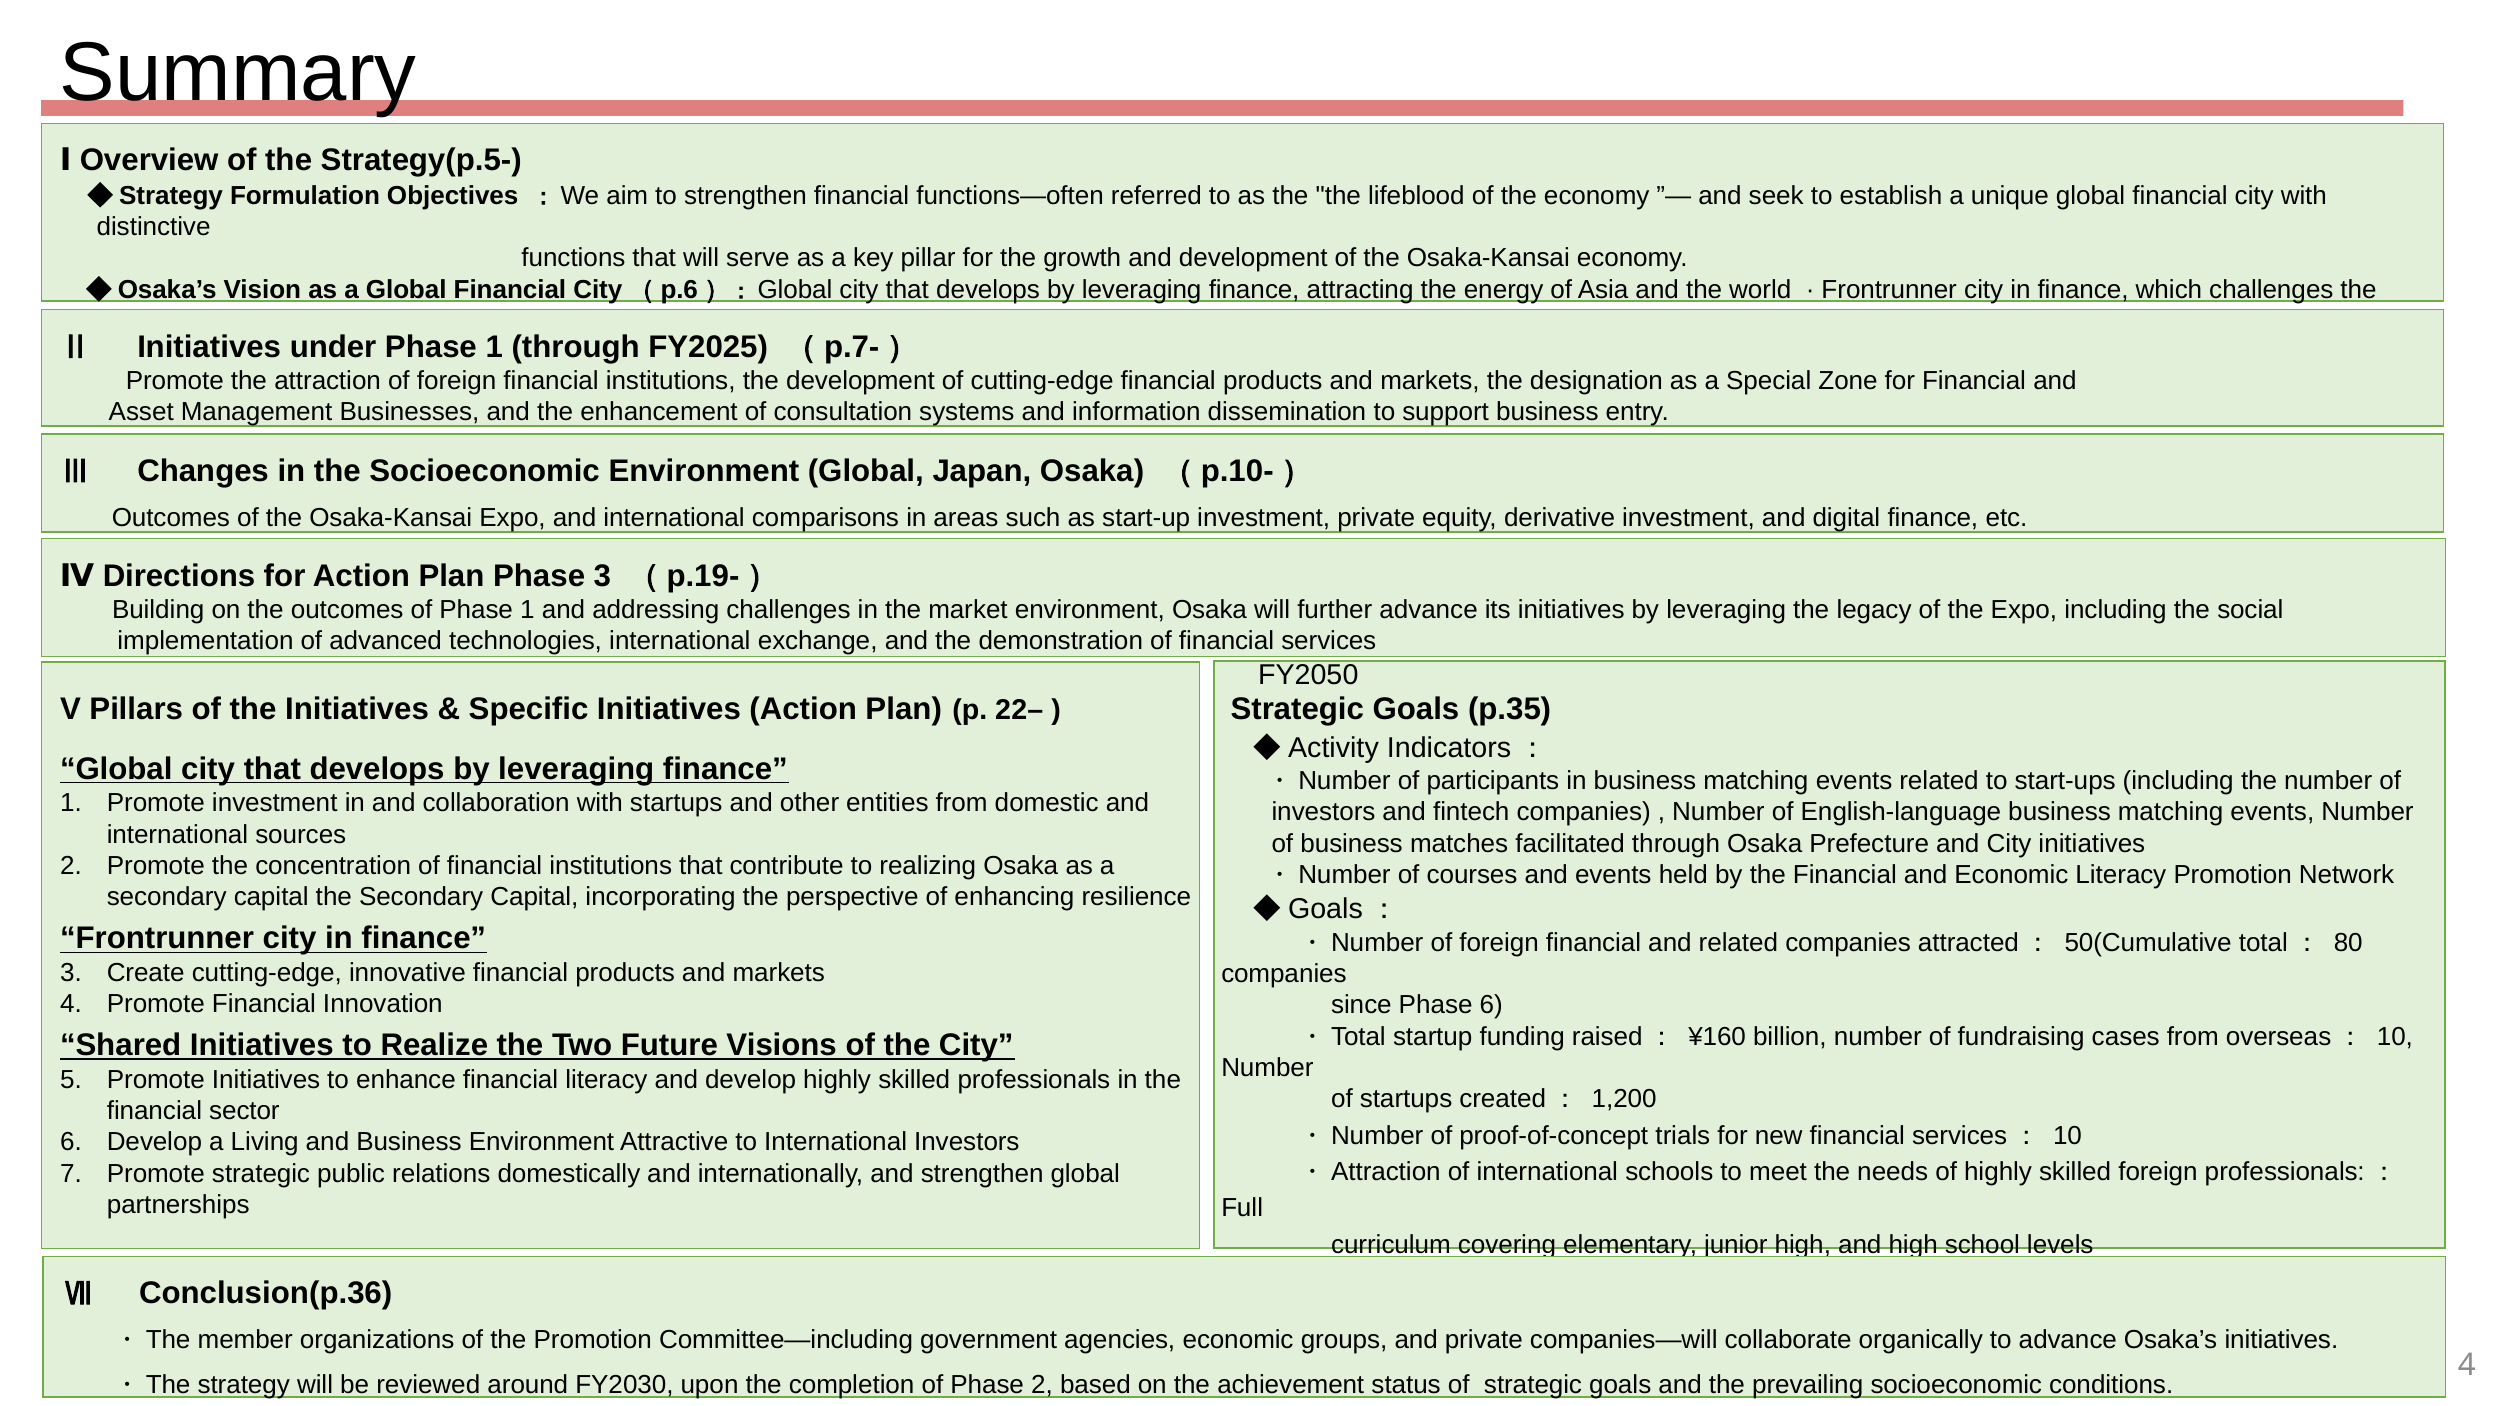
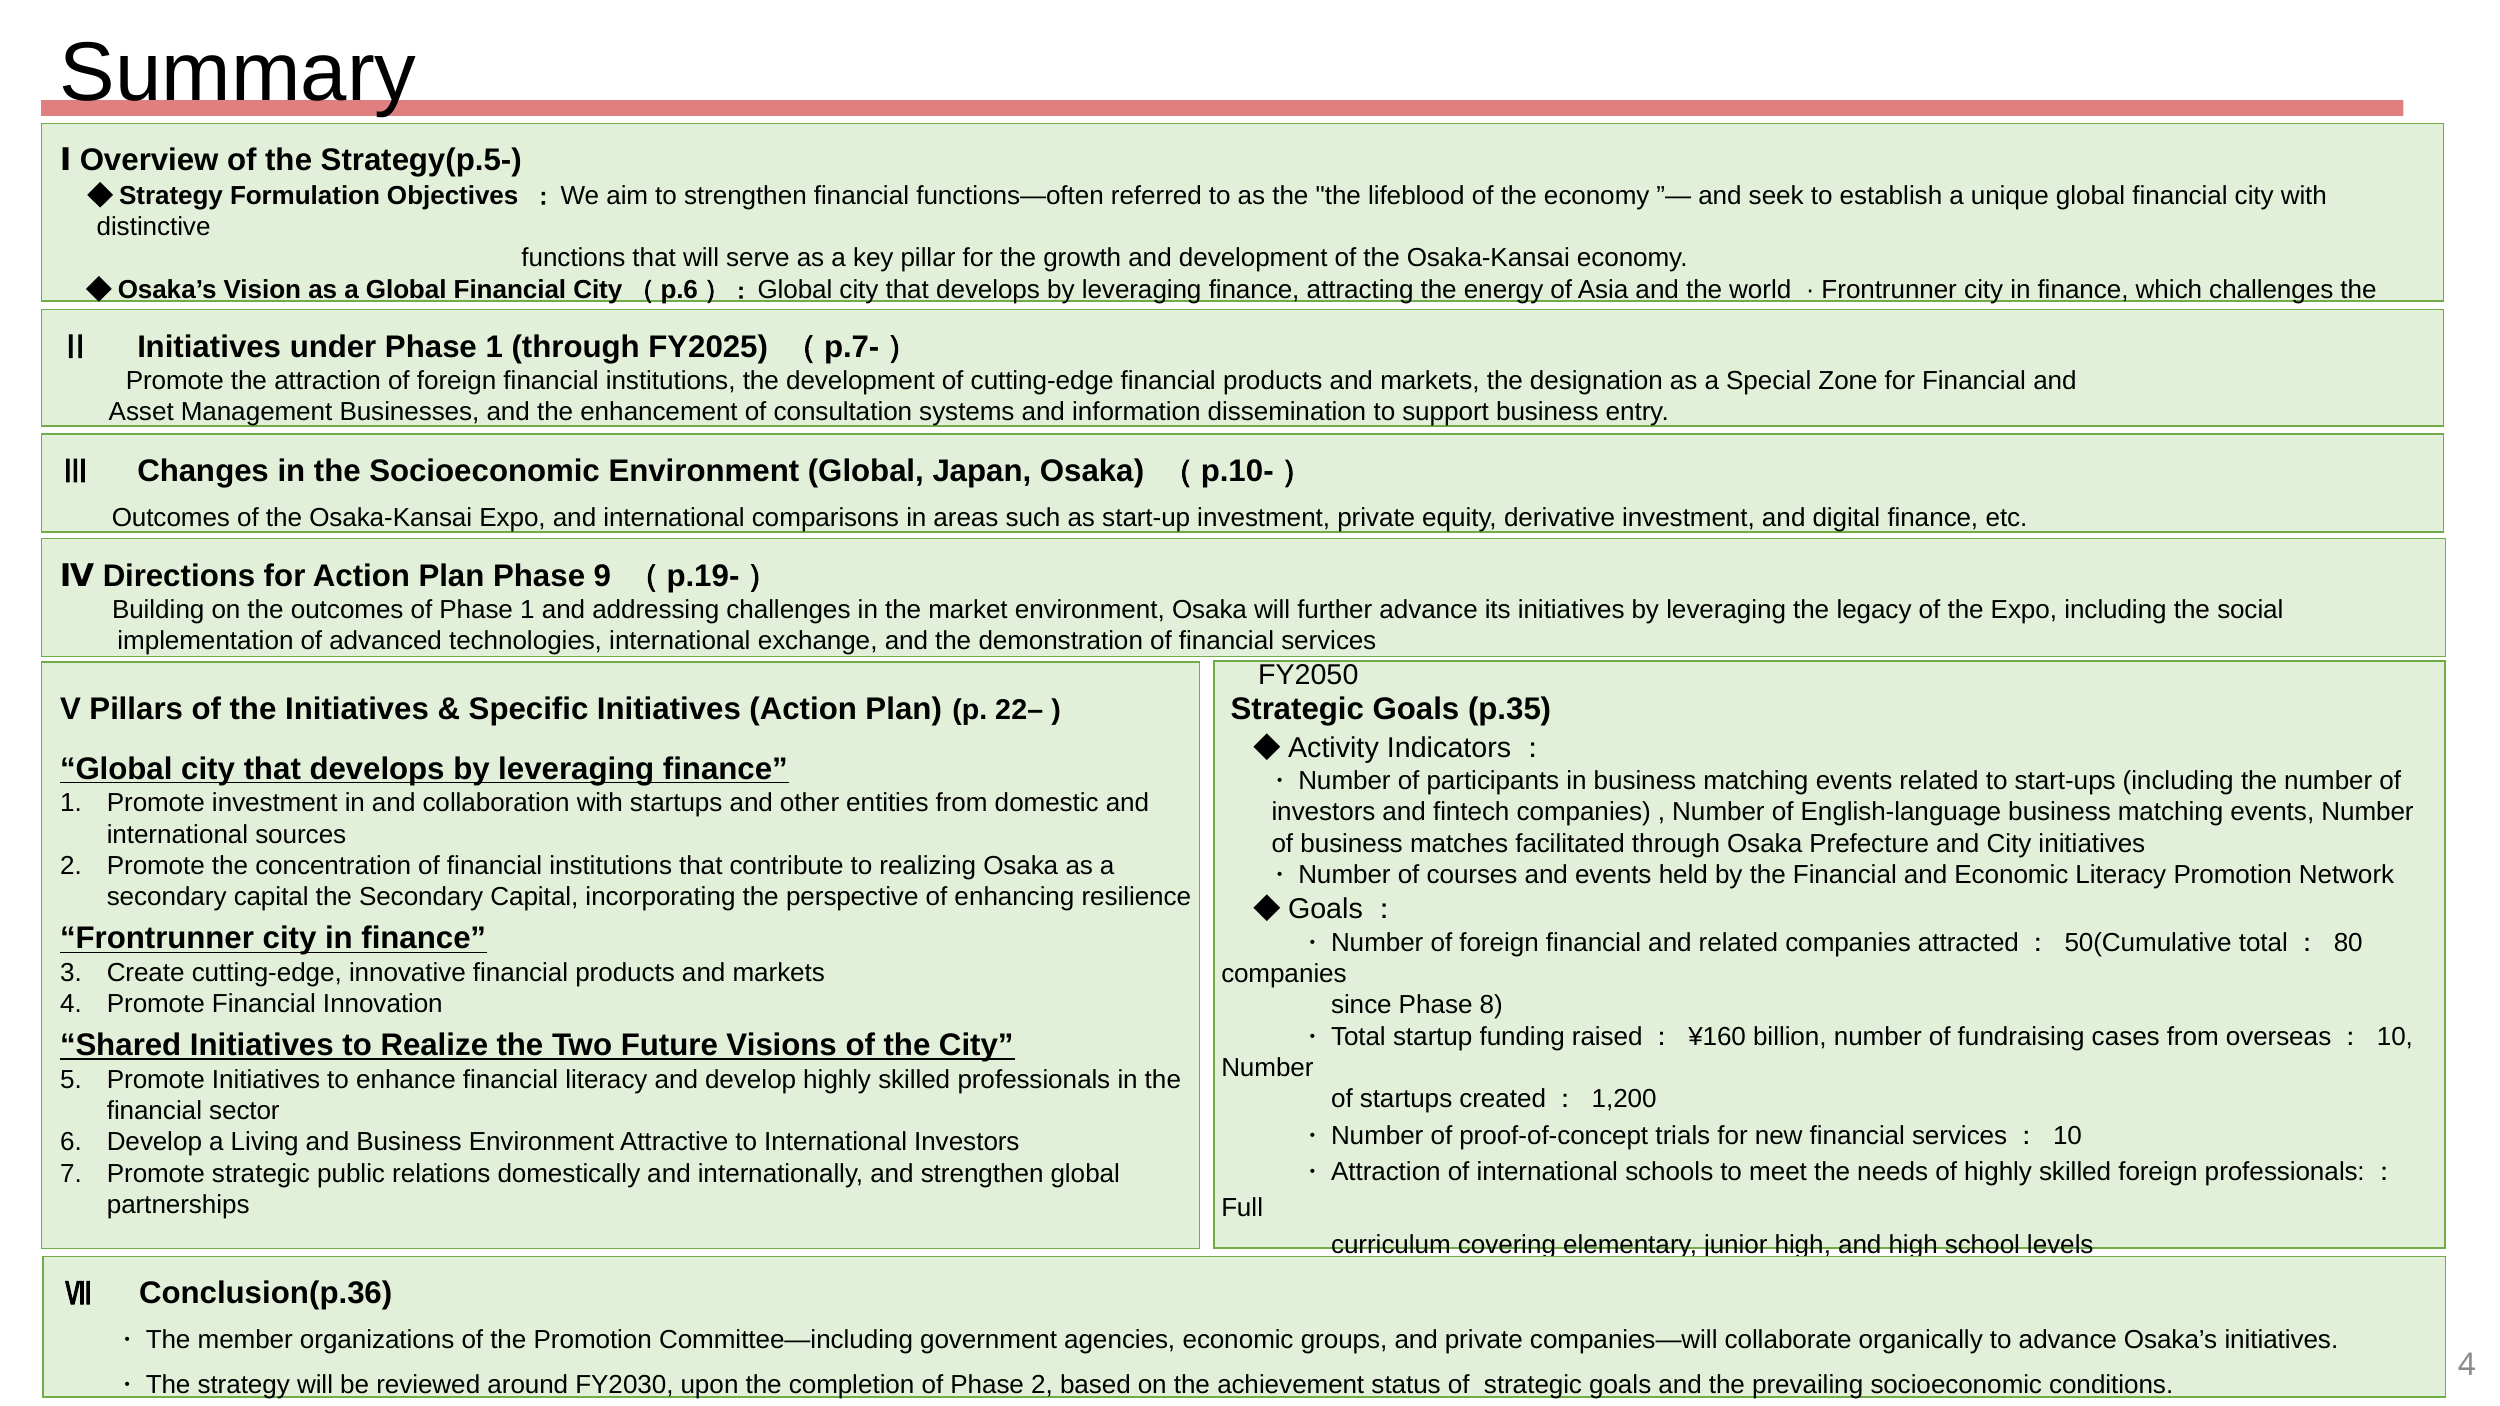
Phase 3: 3 -> 9
Phase 6: 6 -> 8
